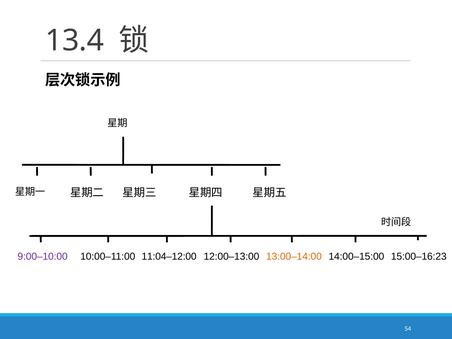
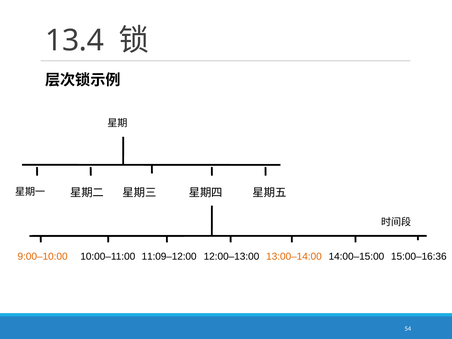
9:00–10:00 colour: purple -> orange
11:04–12:00: 11:04–12:00 -> 11:09–12:00
15:00–16:23: 15:00–16:23 -> 15:00–16:36
